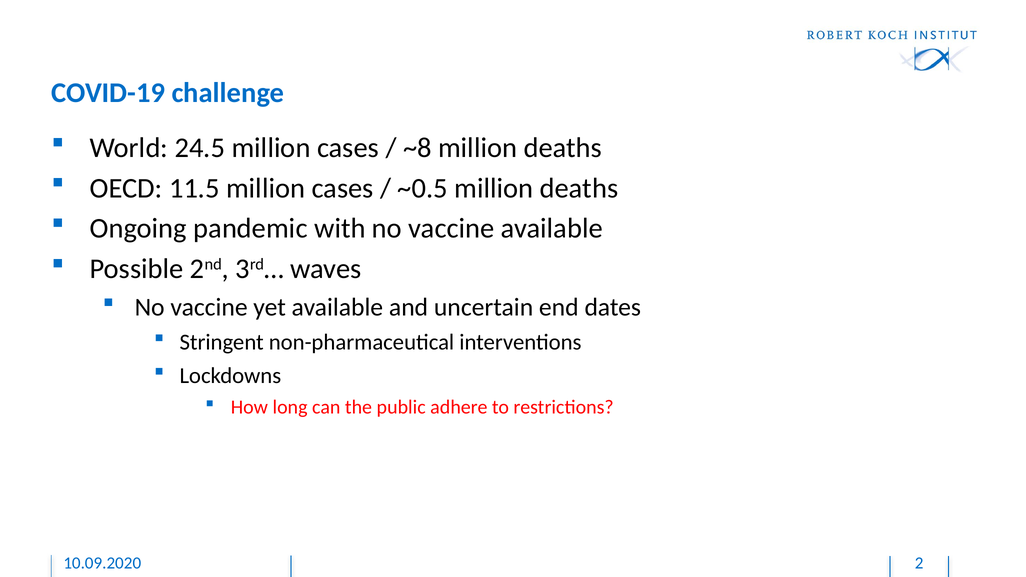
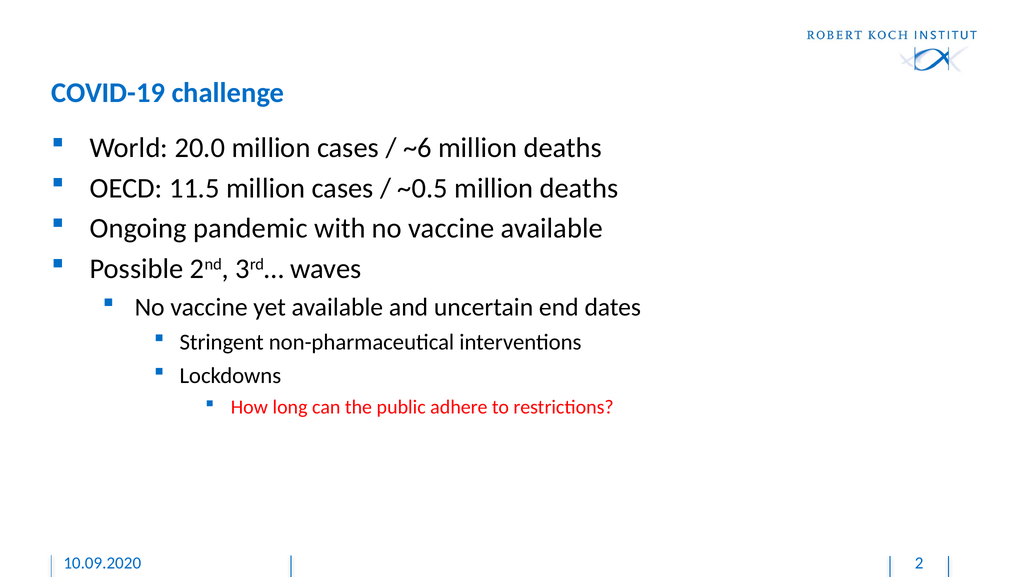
24.5: 24.5 -> 20.0
~8: ~8 -> ~6
